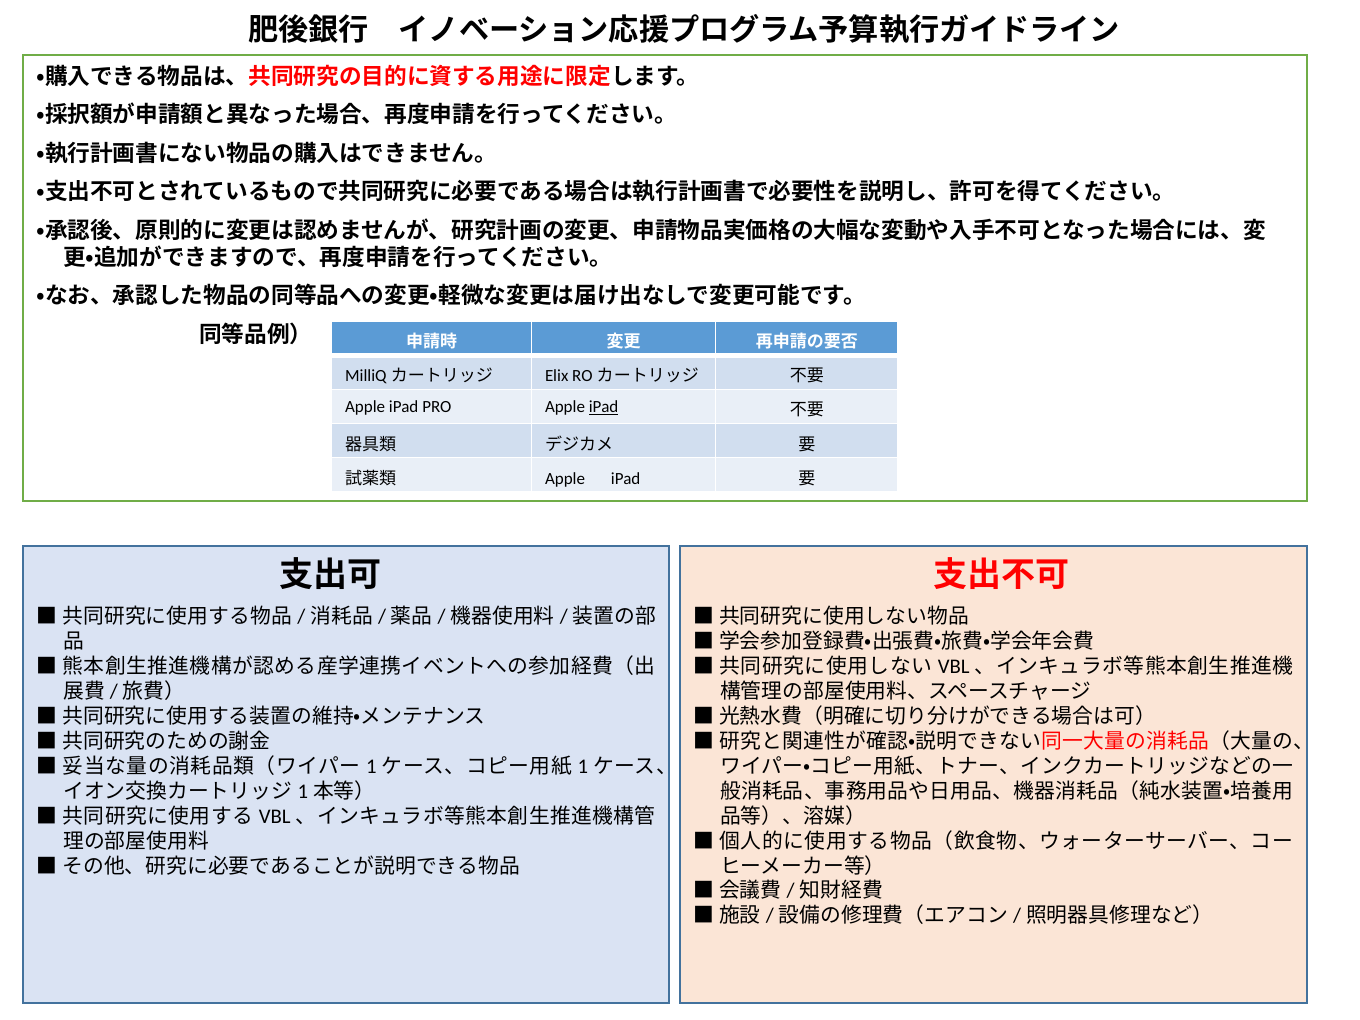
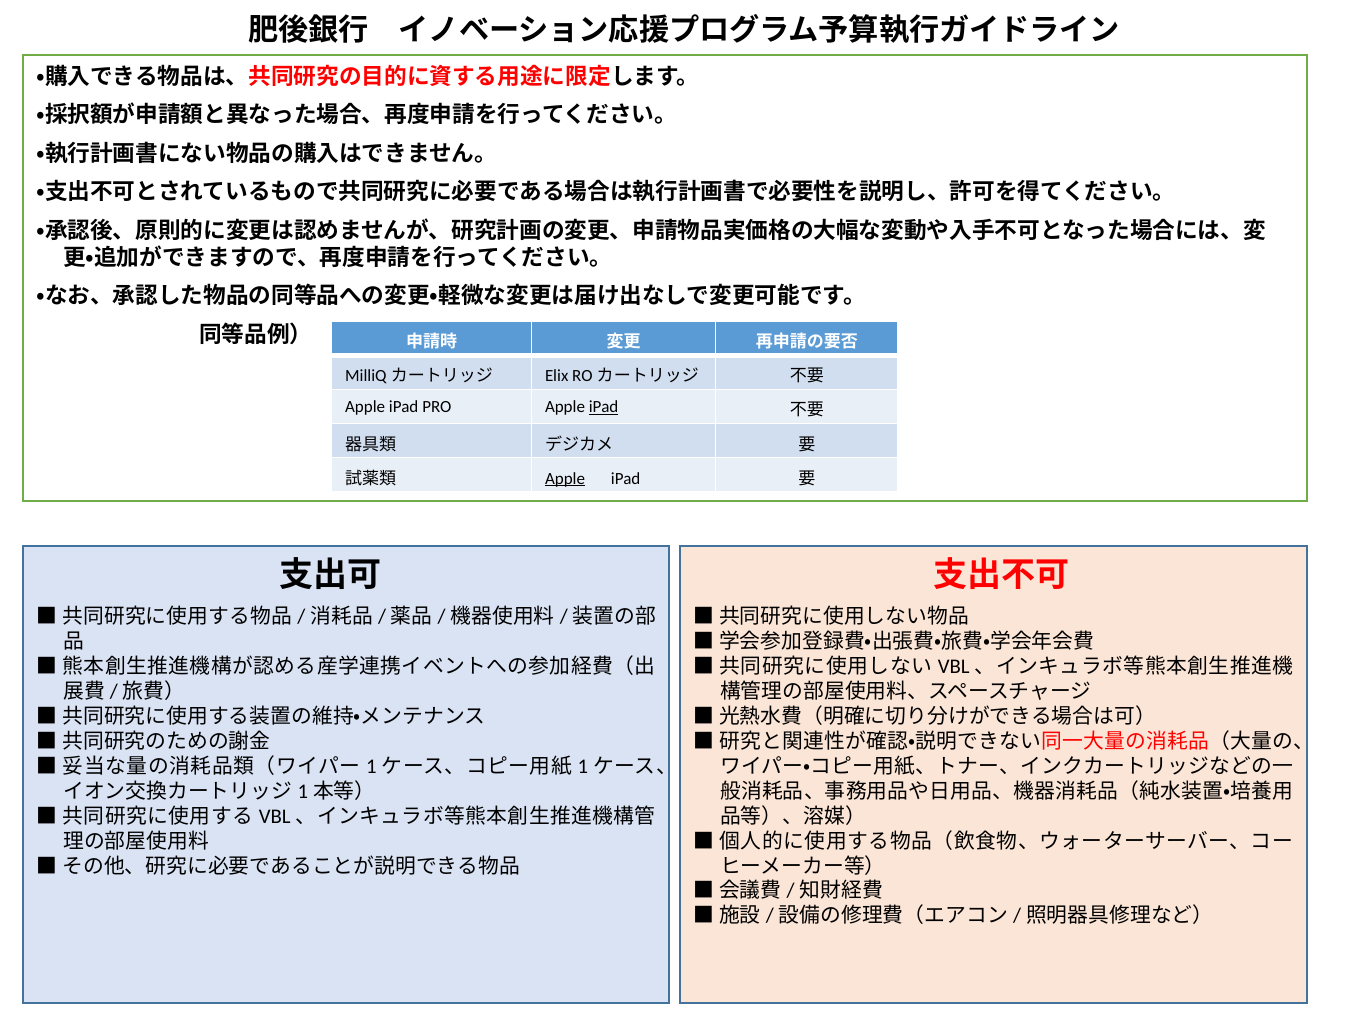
Apple at (565, 479) underline: none -> present
